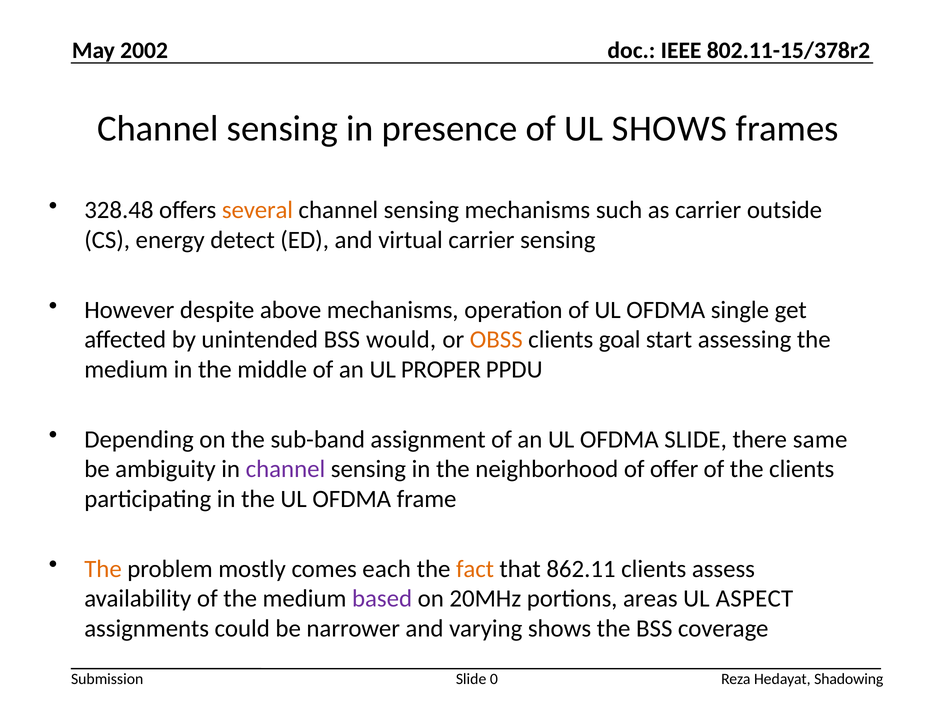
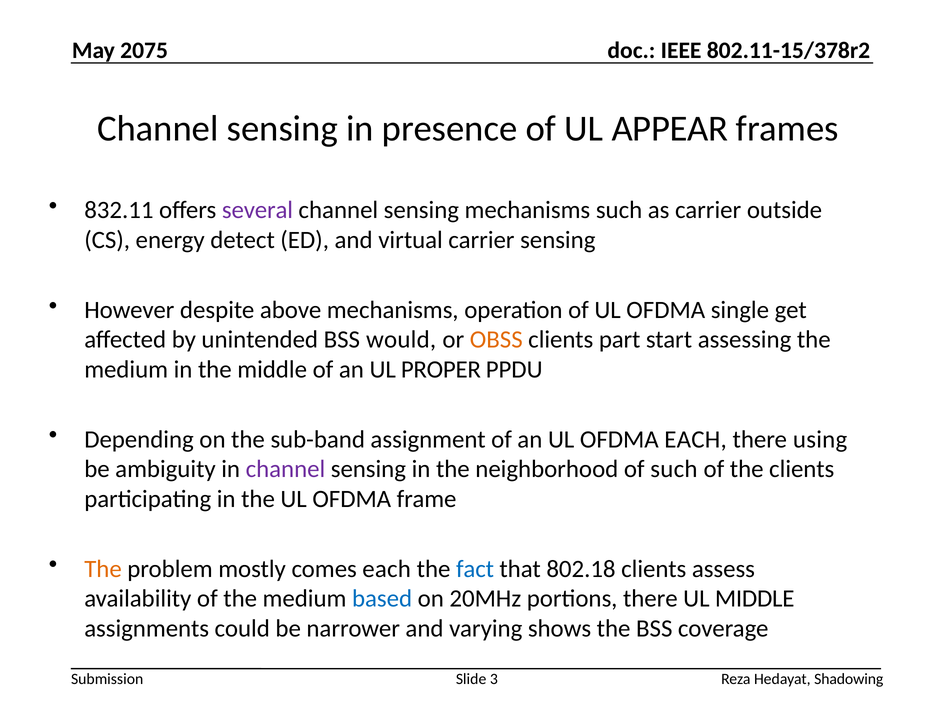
2002: 2002 -> 2075
UL SHOWS: SHOWS -> APPEAR
328.48: 328.48 -> 832.11
several colour: orange -> purple
goal: goal -> part
OFDMA SLIDE: SLIDE -> EACH
same: same -> using
of offer: offer -> such
fact colour: orange -> blue
862.11: 862.11 -> 802.18
based colour: purple -> blue
portions areas: areas -> there
UL ASPECT: ASPECT -> MIDDLE
0: 0 -> 3
